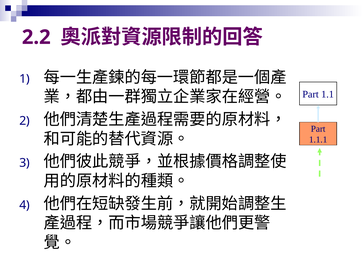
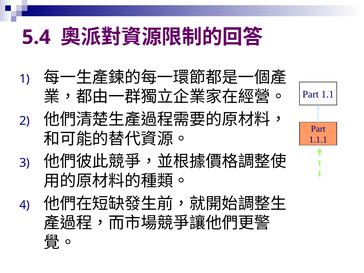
2.2: 2.2 -> 5.4
